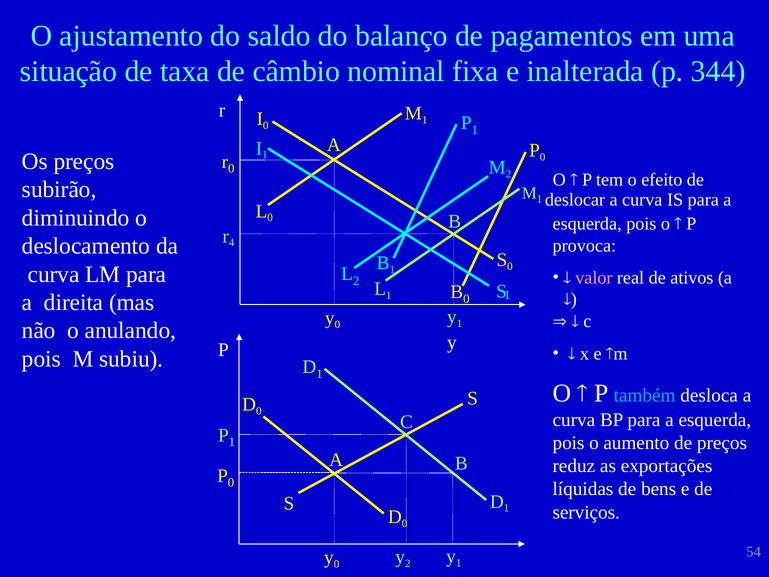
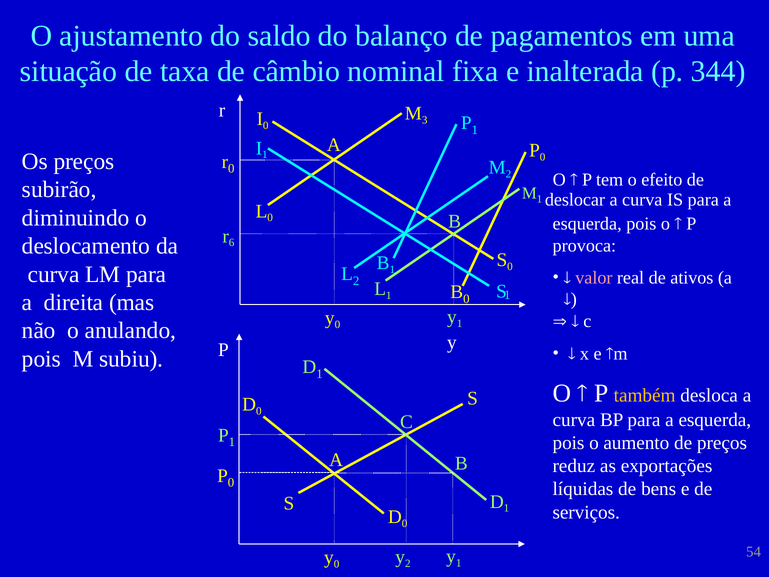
1 at (425, 120): 1 -> 3
4: 4 -> 6
também colour: light blue -> yellow
